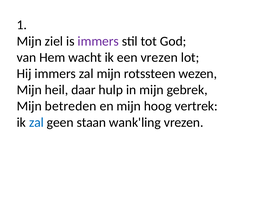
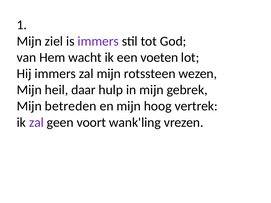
een vrezen: vrezen -> voeten
zal at (36, 123) colour: blue -> purple
staan: staan -> voort
